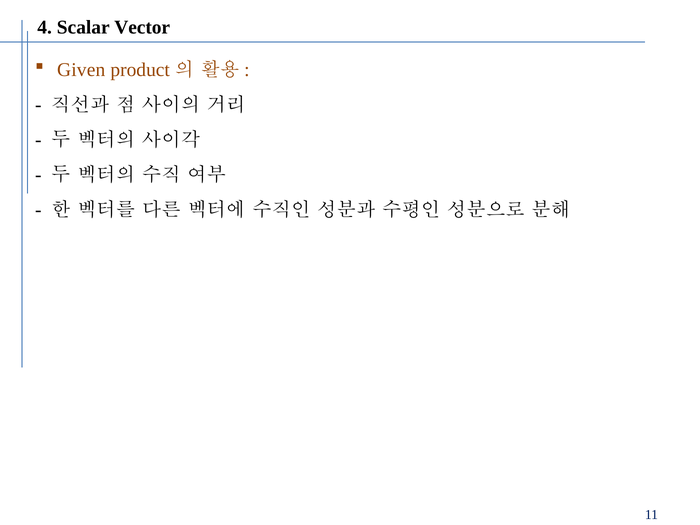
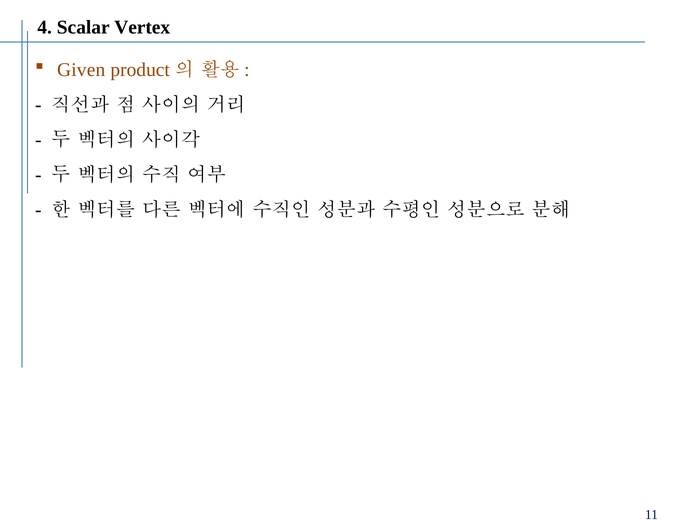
Vector: Vector -> Vertex
